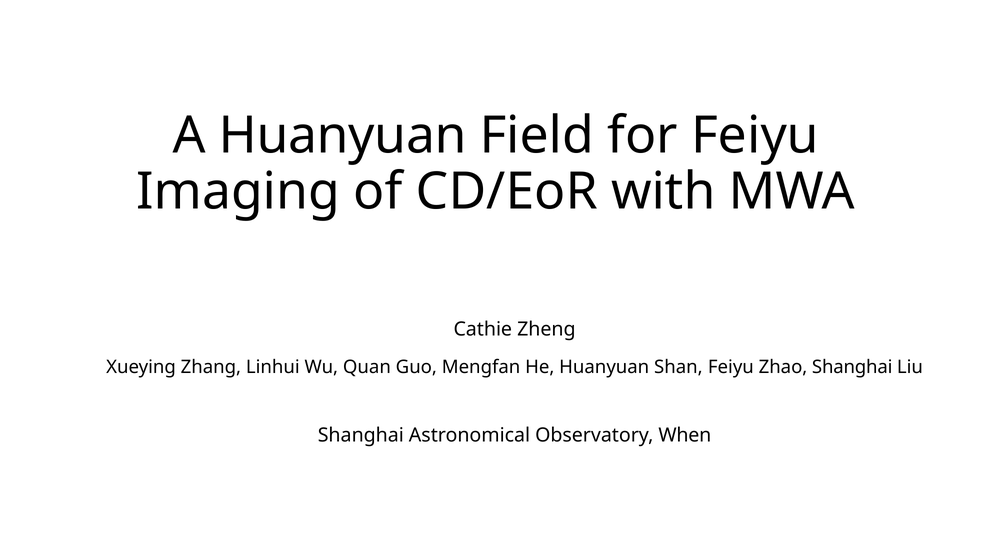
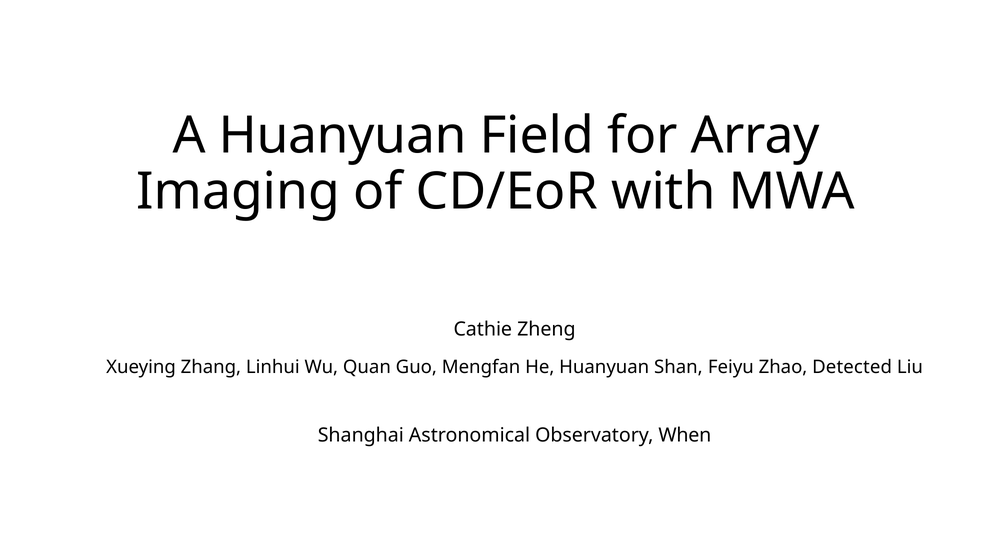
for Feiyu: Feiyu -> Array
Zhao Shanghai: Shanghai -> Detected
